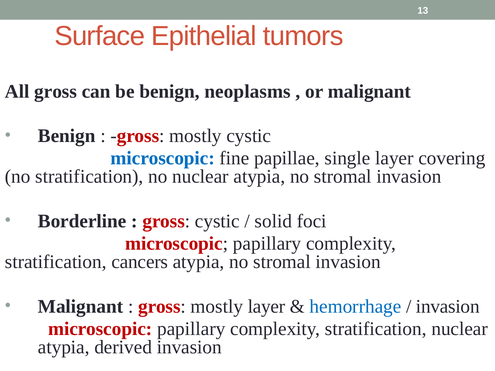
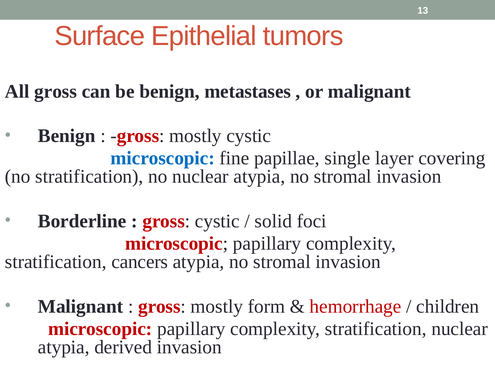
neoplasms: neoplasms -> metastases
mostly layer: layer -> form
hemorrhage colour: blue -> red
invasion at (448, 307): invasion -> children
